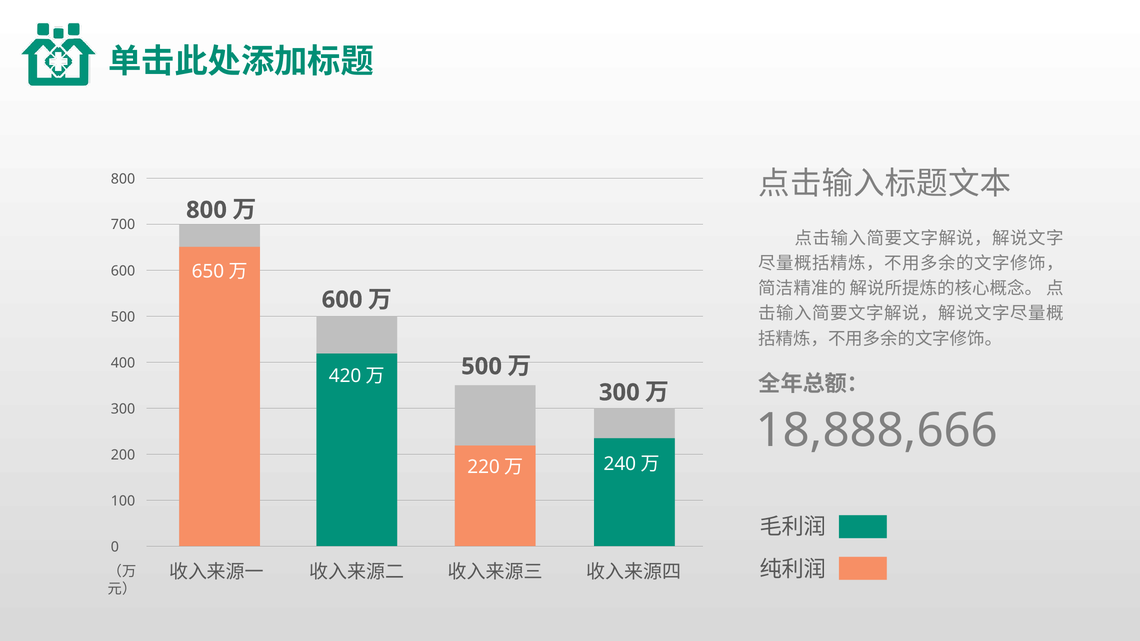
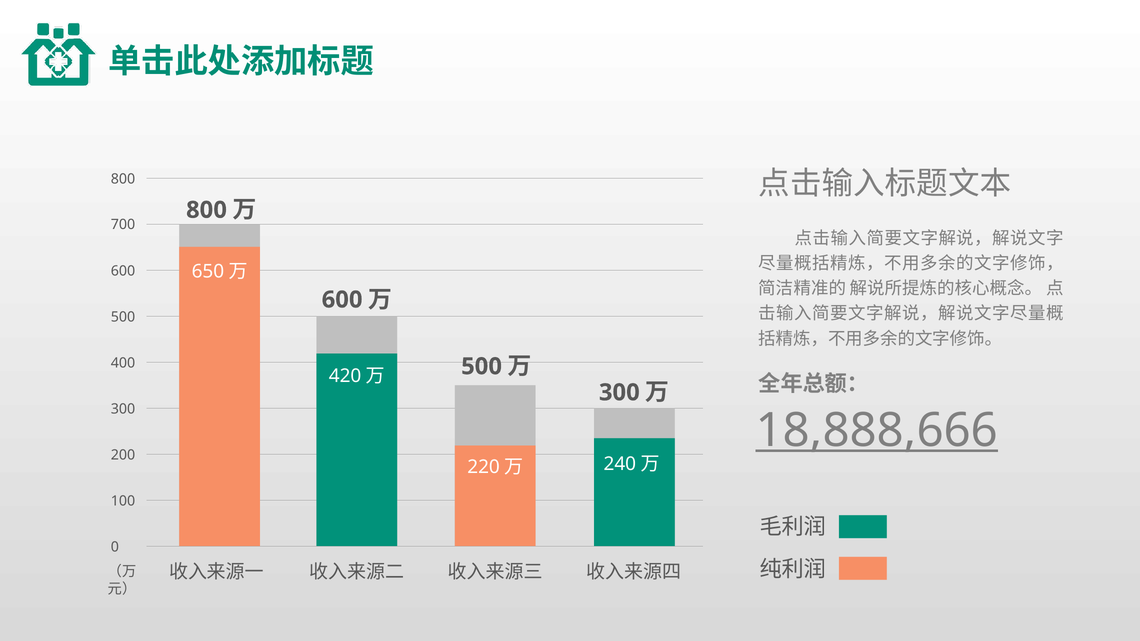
18,888,666 underline: none -> present
